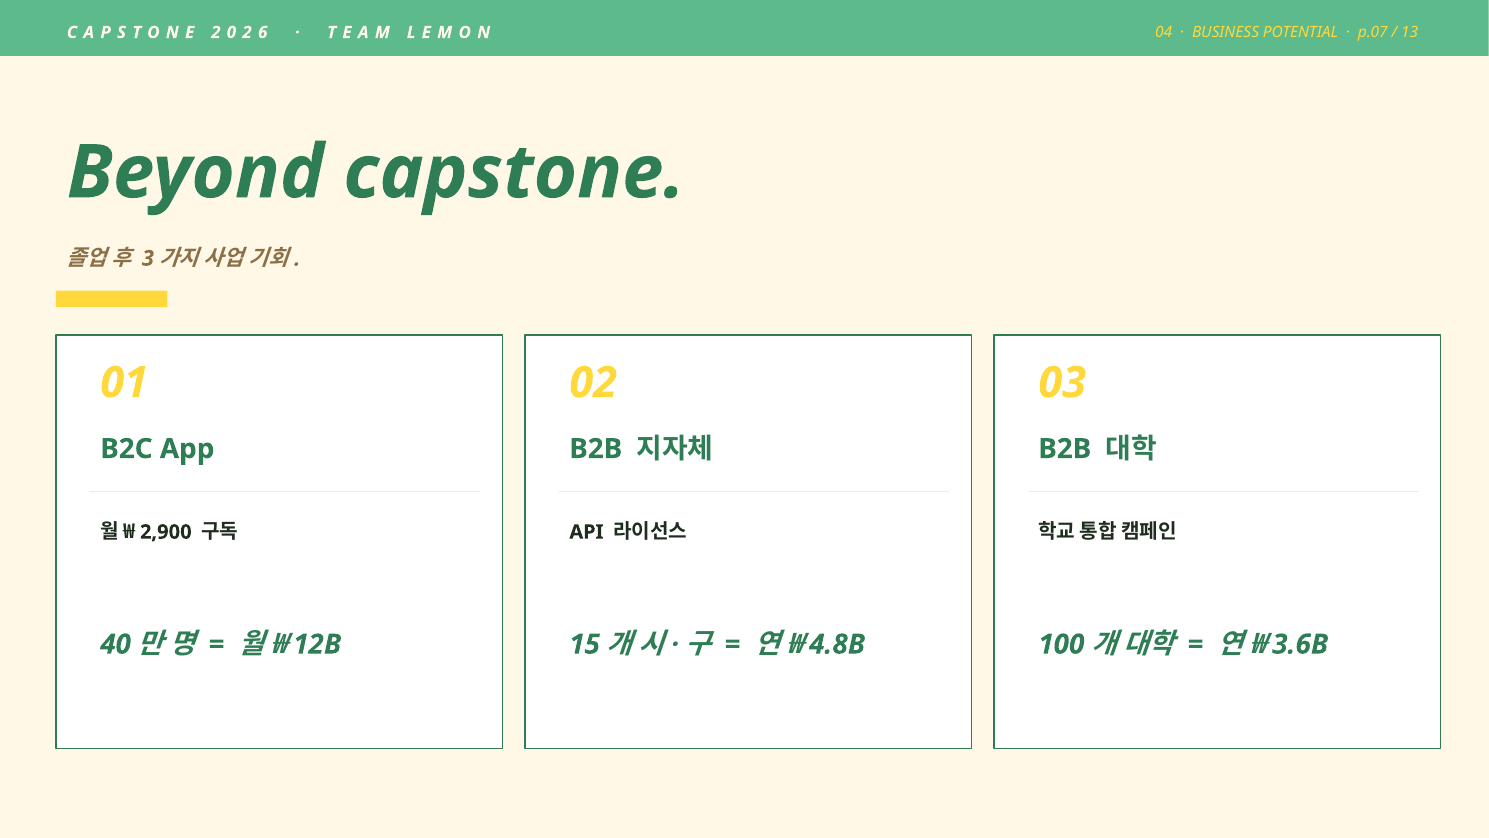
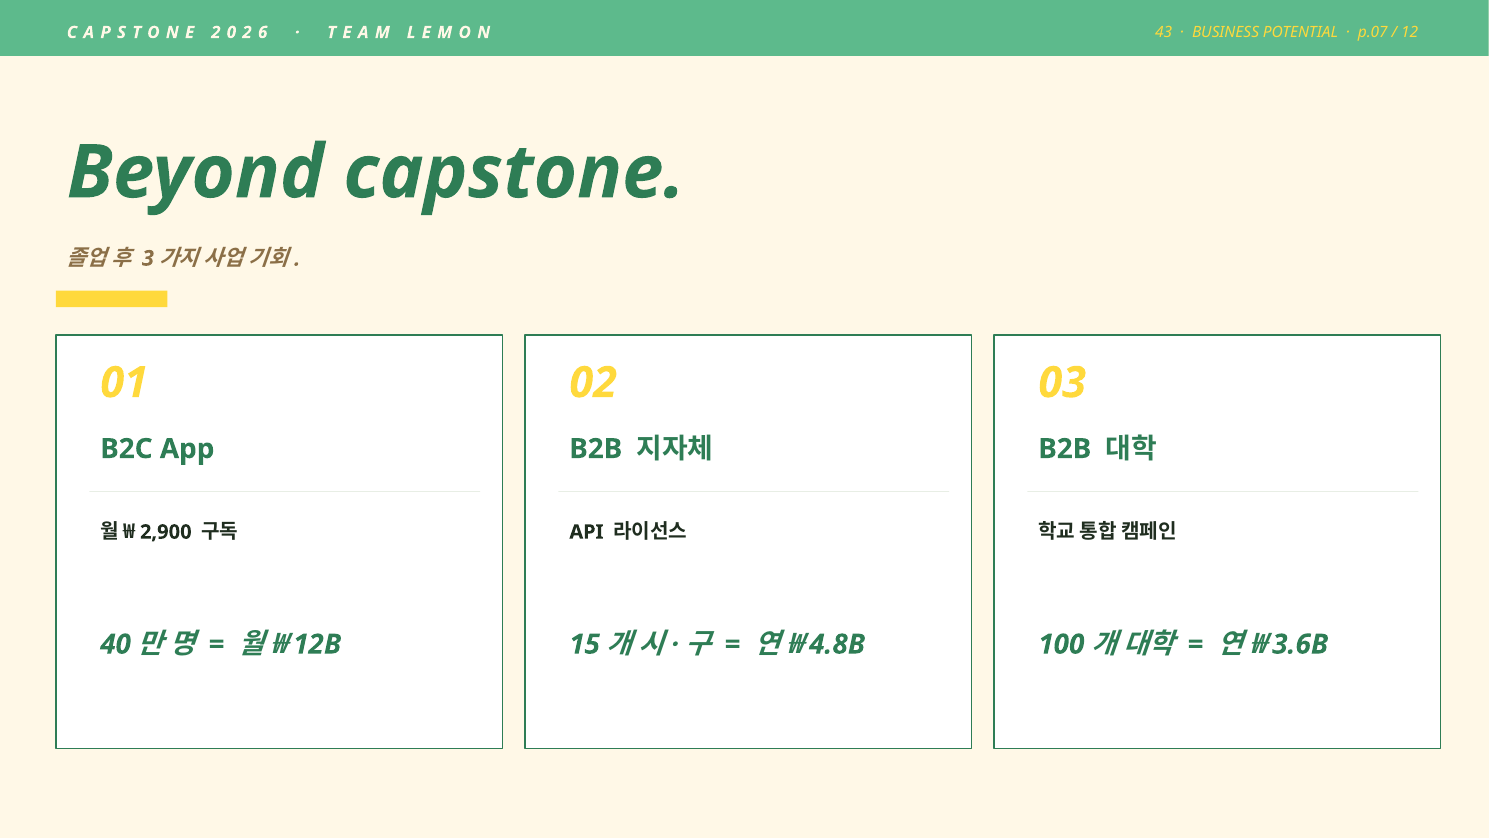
04: 04 -> 43
13: 13 -> 12
